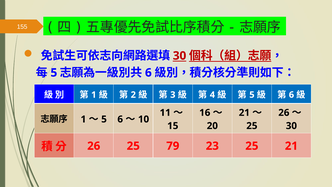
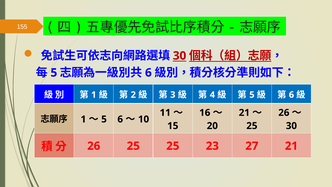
25 79: 79 -> 25
23 25: 25 -> 27
